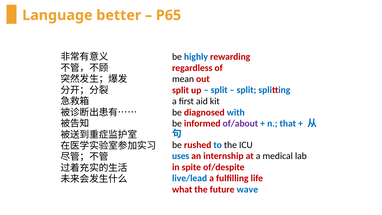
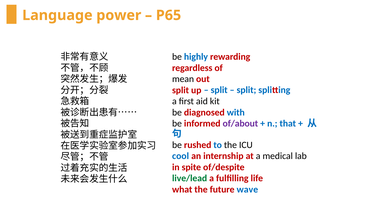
better: better -> power
uses: uses -> cool
live/lead colour: blue -> green
